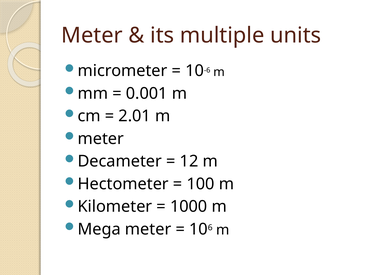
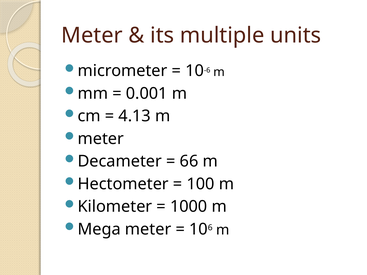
2.01: 2.01 -> 4.13
12: 12 -> 66
